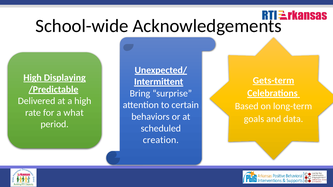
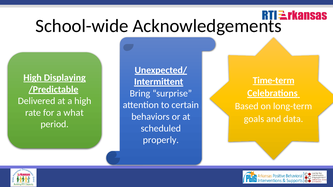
Gets-term: Gets-term -> Time-term
creation: creation -> properly
